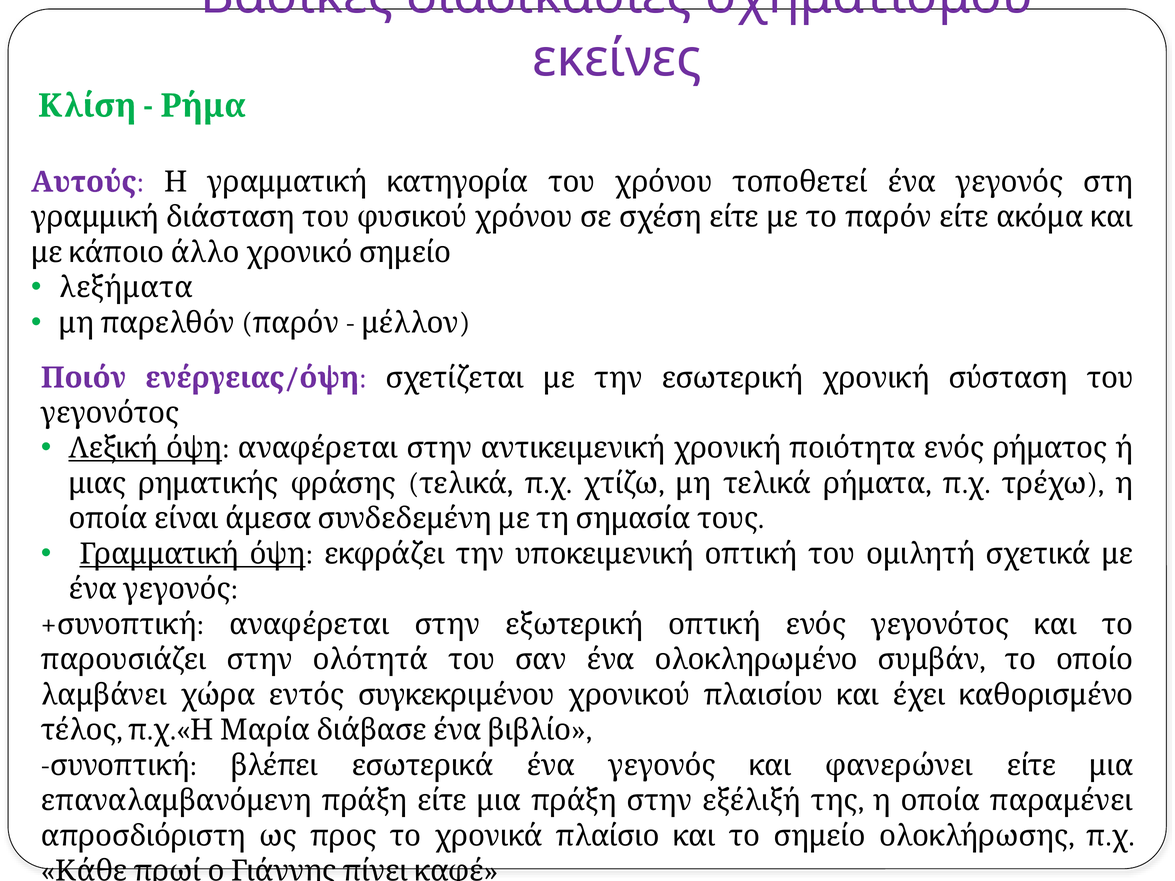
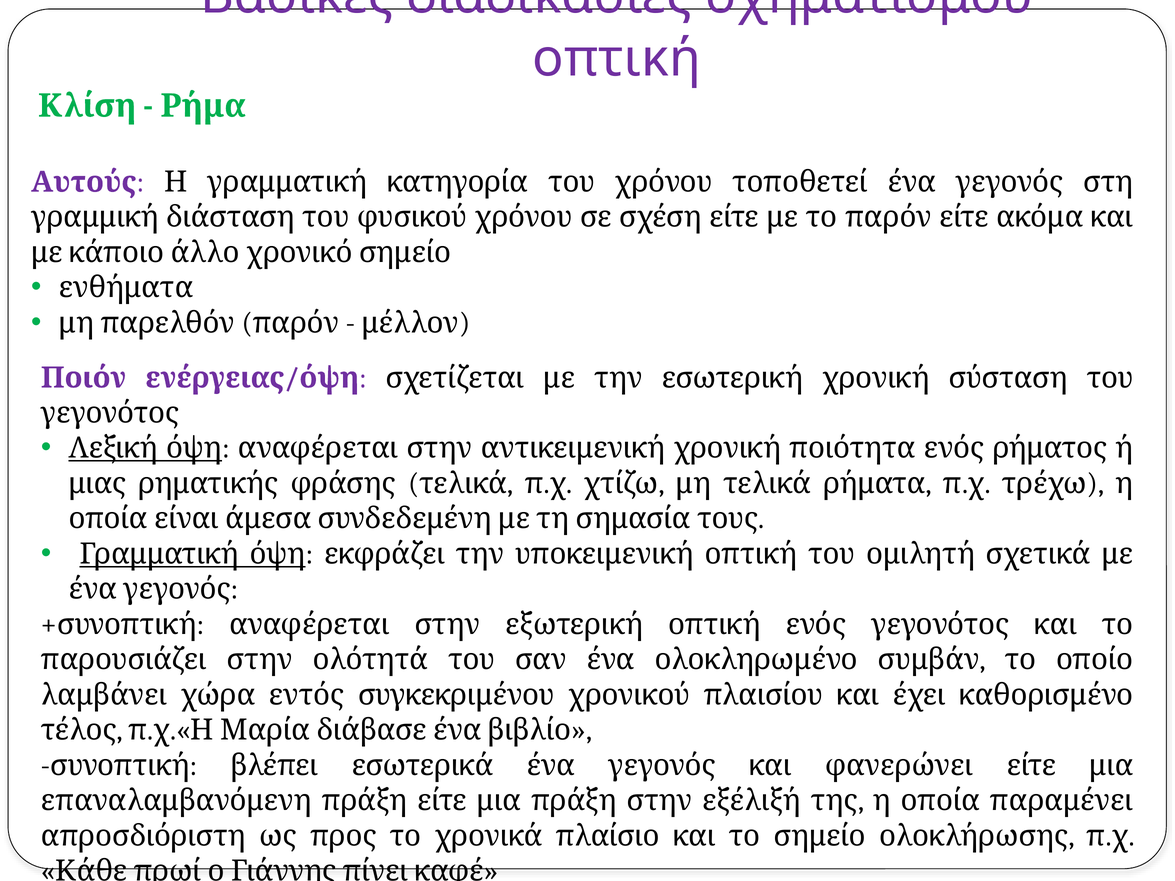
εκείνες at (617, 58): εκείνες -> οπτική
λεξήματα: λεξήματα -> ενθήματα
